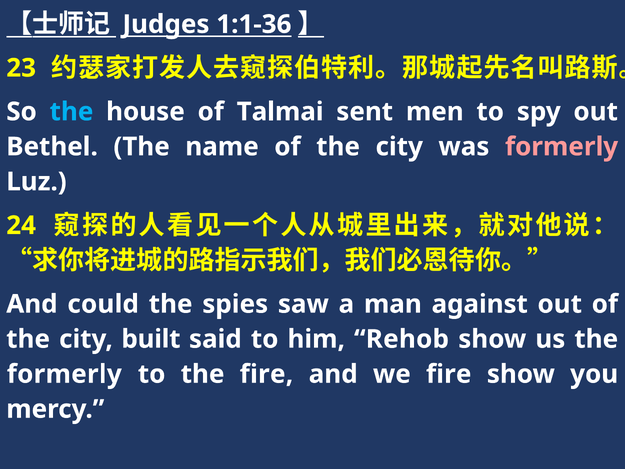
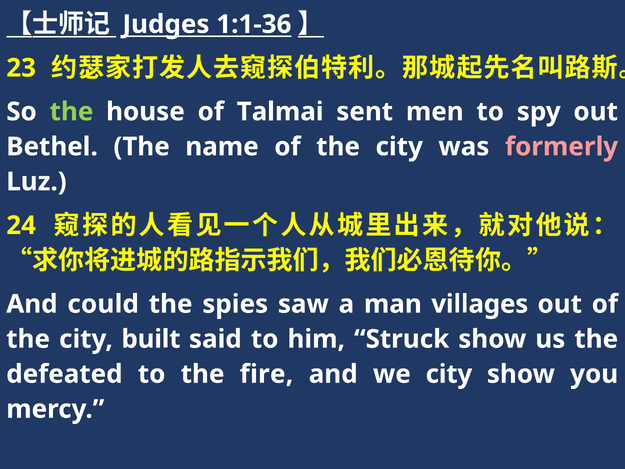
the at (71, 112) colour: light blue -> light green
against: against -> villages
Rehob: Rehob -> Struck
formerly at (64, 374): formerly -> defeated
we fire: fire -> city
